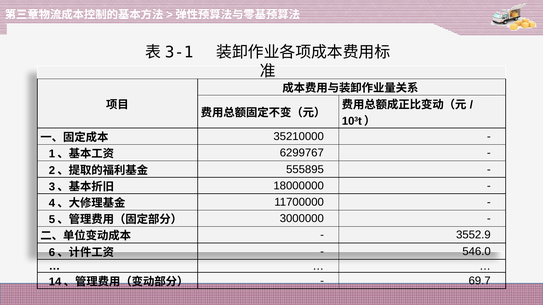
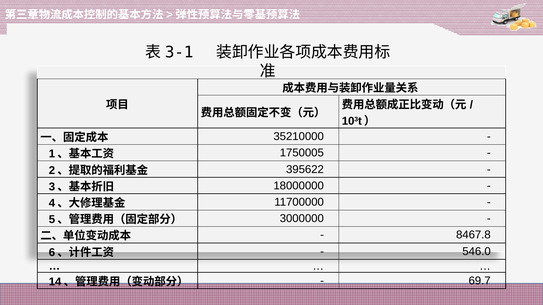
6299767: 6299767 -> 1750005
555895: 555895 -> 395622
3552.9: 3552.9 -> 8467.8
